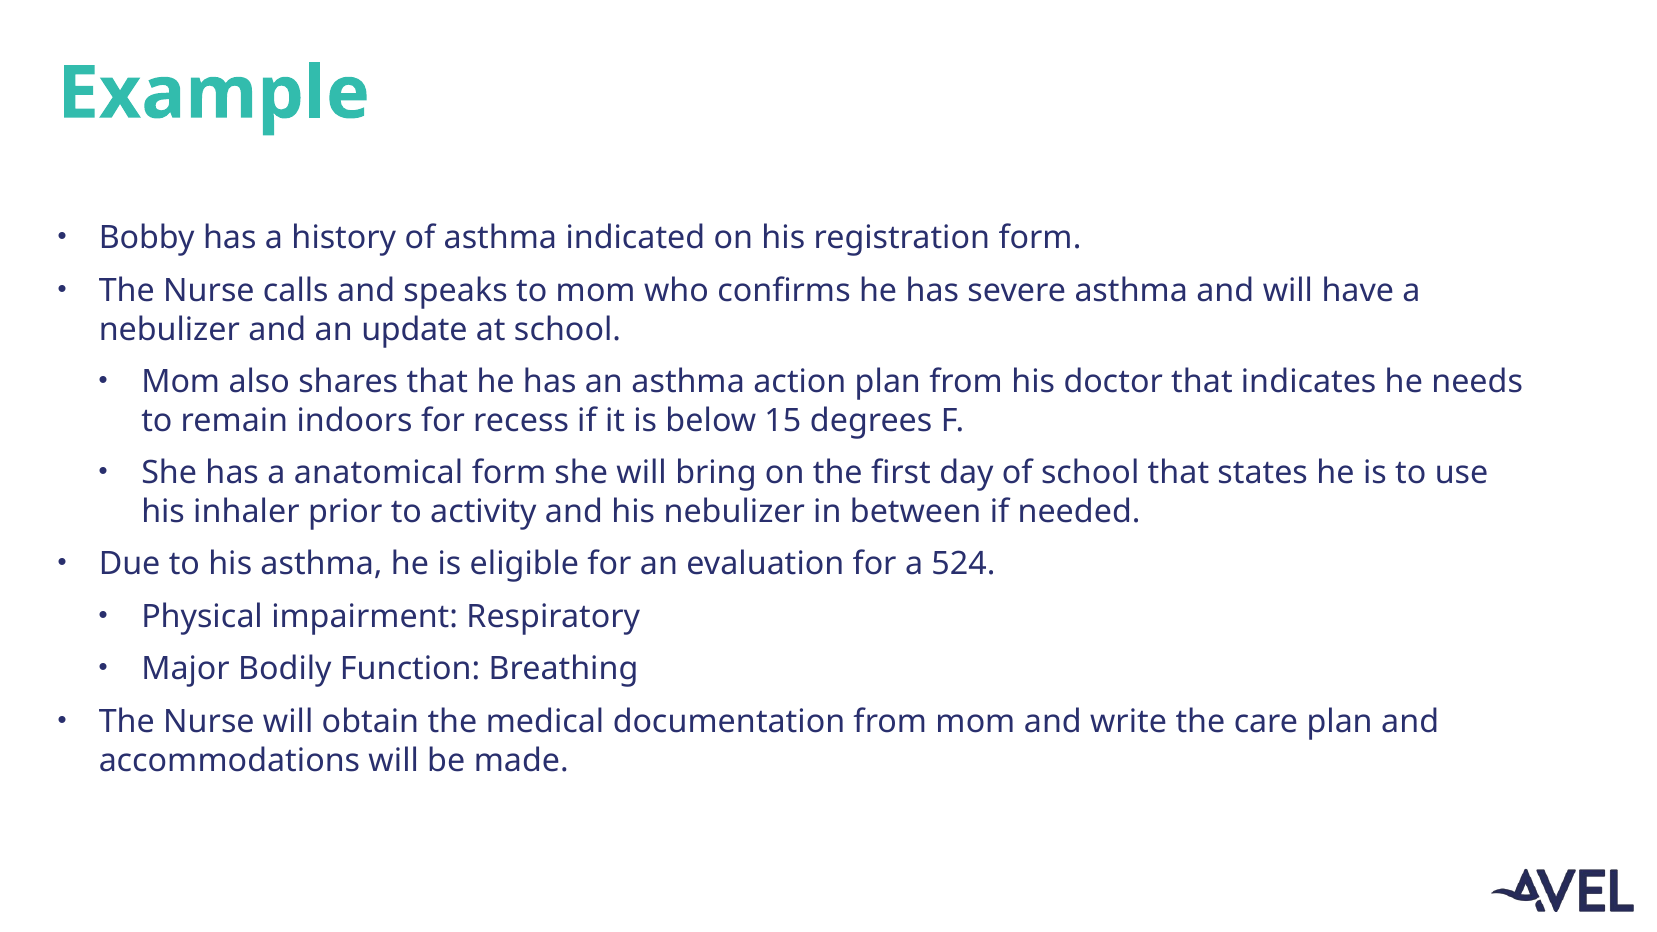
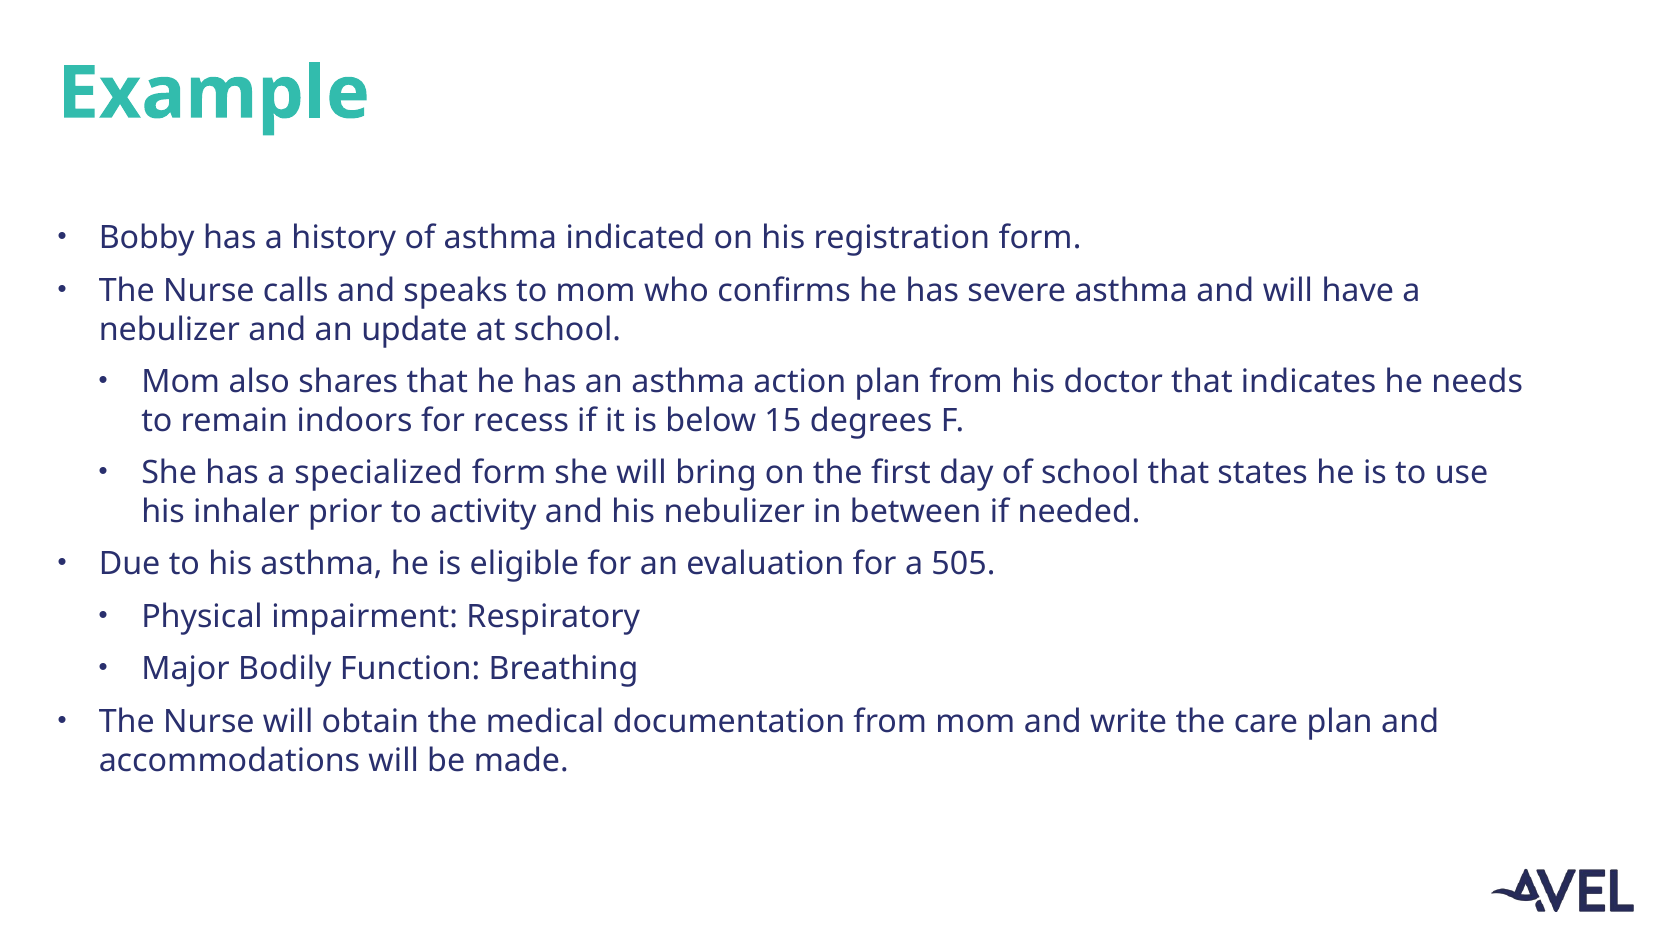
anatomical: anatomical -> specialized
524: 524 -> 505
